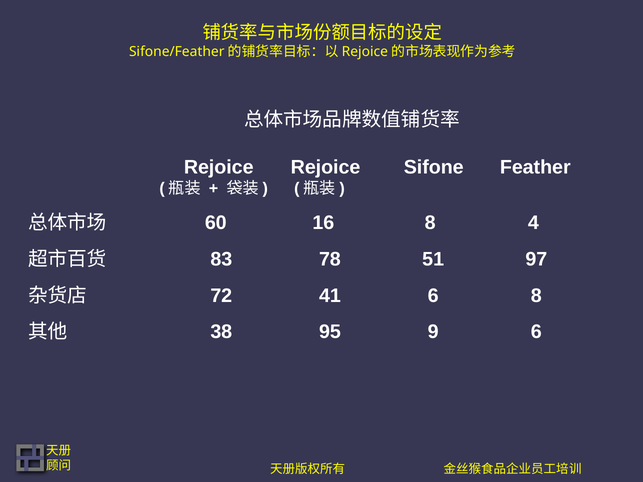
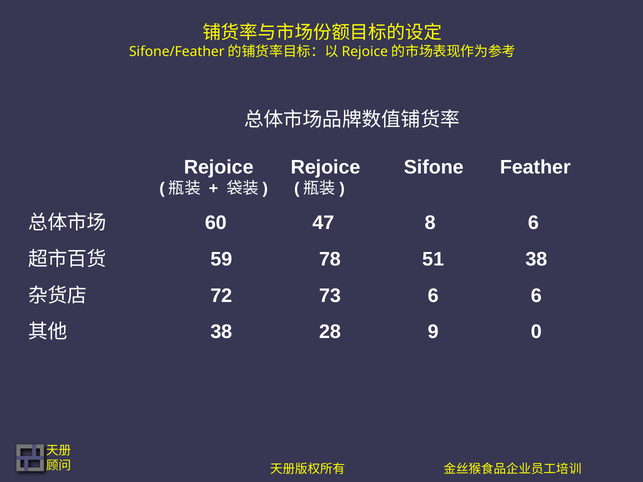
16: 16 -> 47
8 4: 4 -> 6
83: 83 -> 59
51 97: 97 -> 38
41: 41 -> 73
6 8: 8 -> 6
95: 95 -> 28
9 6: 6 -> 0
